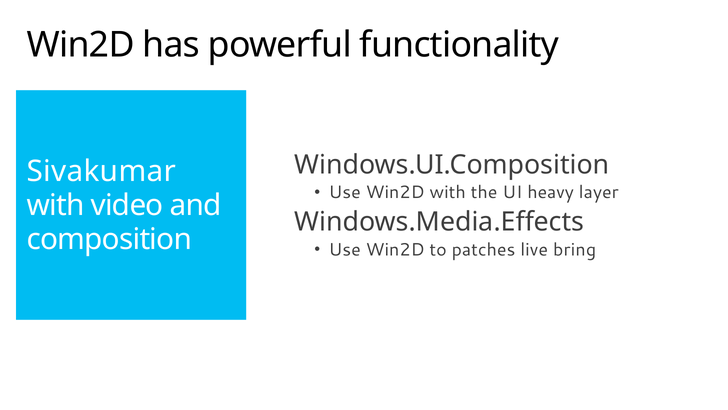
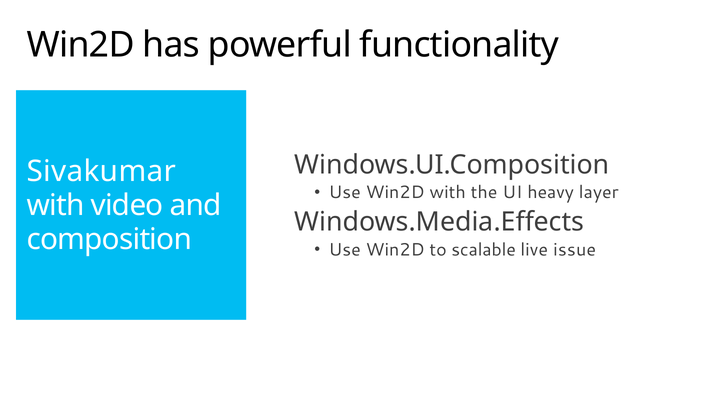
patches: patches -> scalable
bring: bring -> issue
